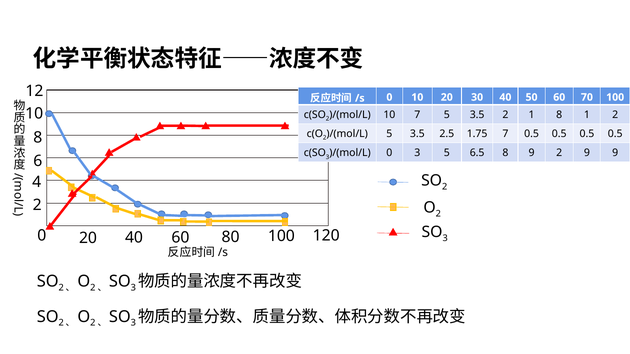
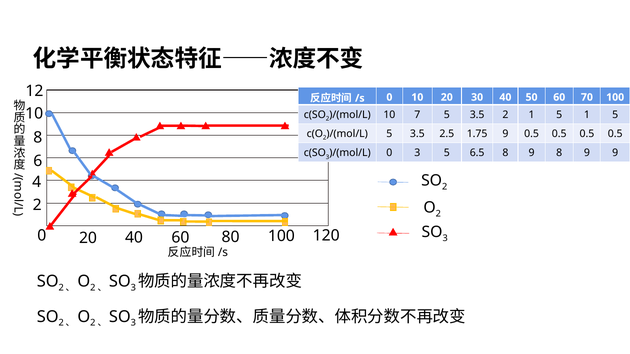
2 1 8: 8 -> 5
2 at (615, 115): 2 -> 5
1.75 7: 7 -> 9
9 2: 2 -> 8
